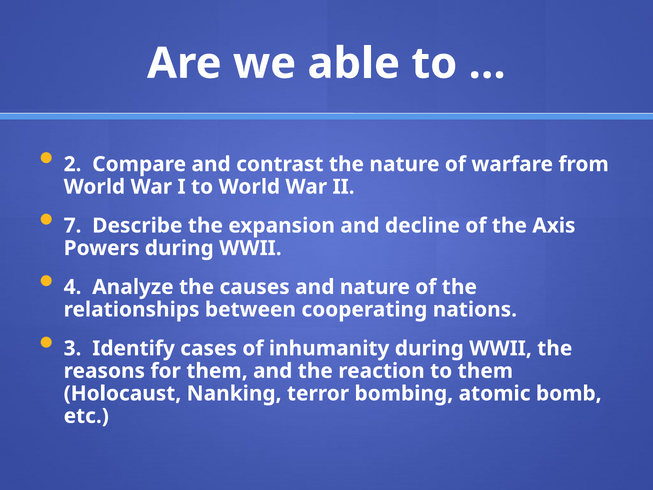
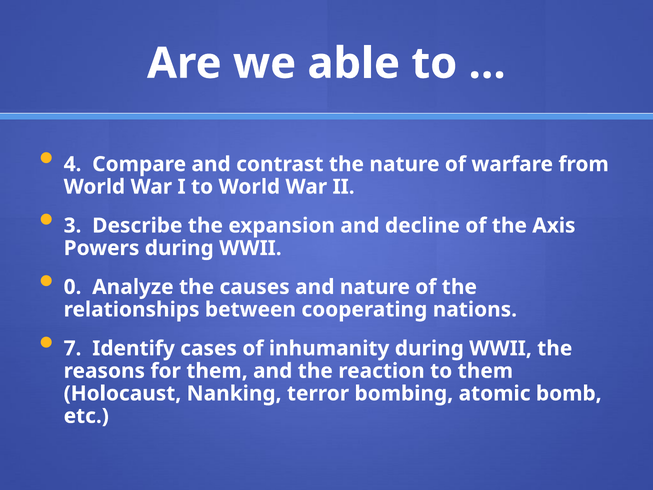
2: 2 -> 4
7: 7 -> 3
4: 4 -> 0
3: 3 -> 7
